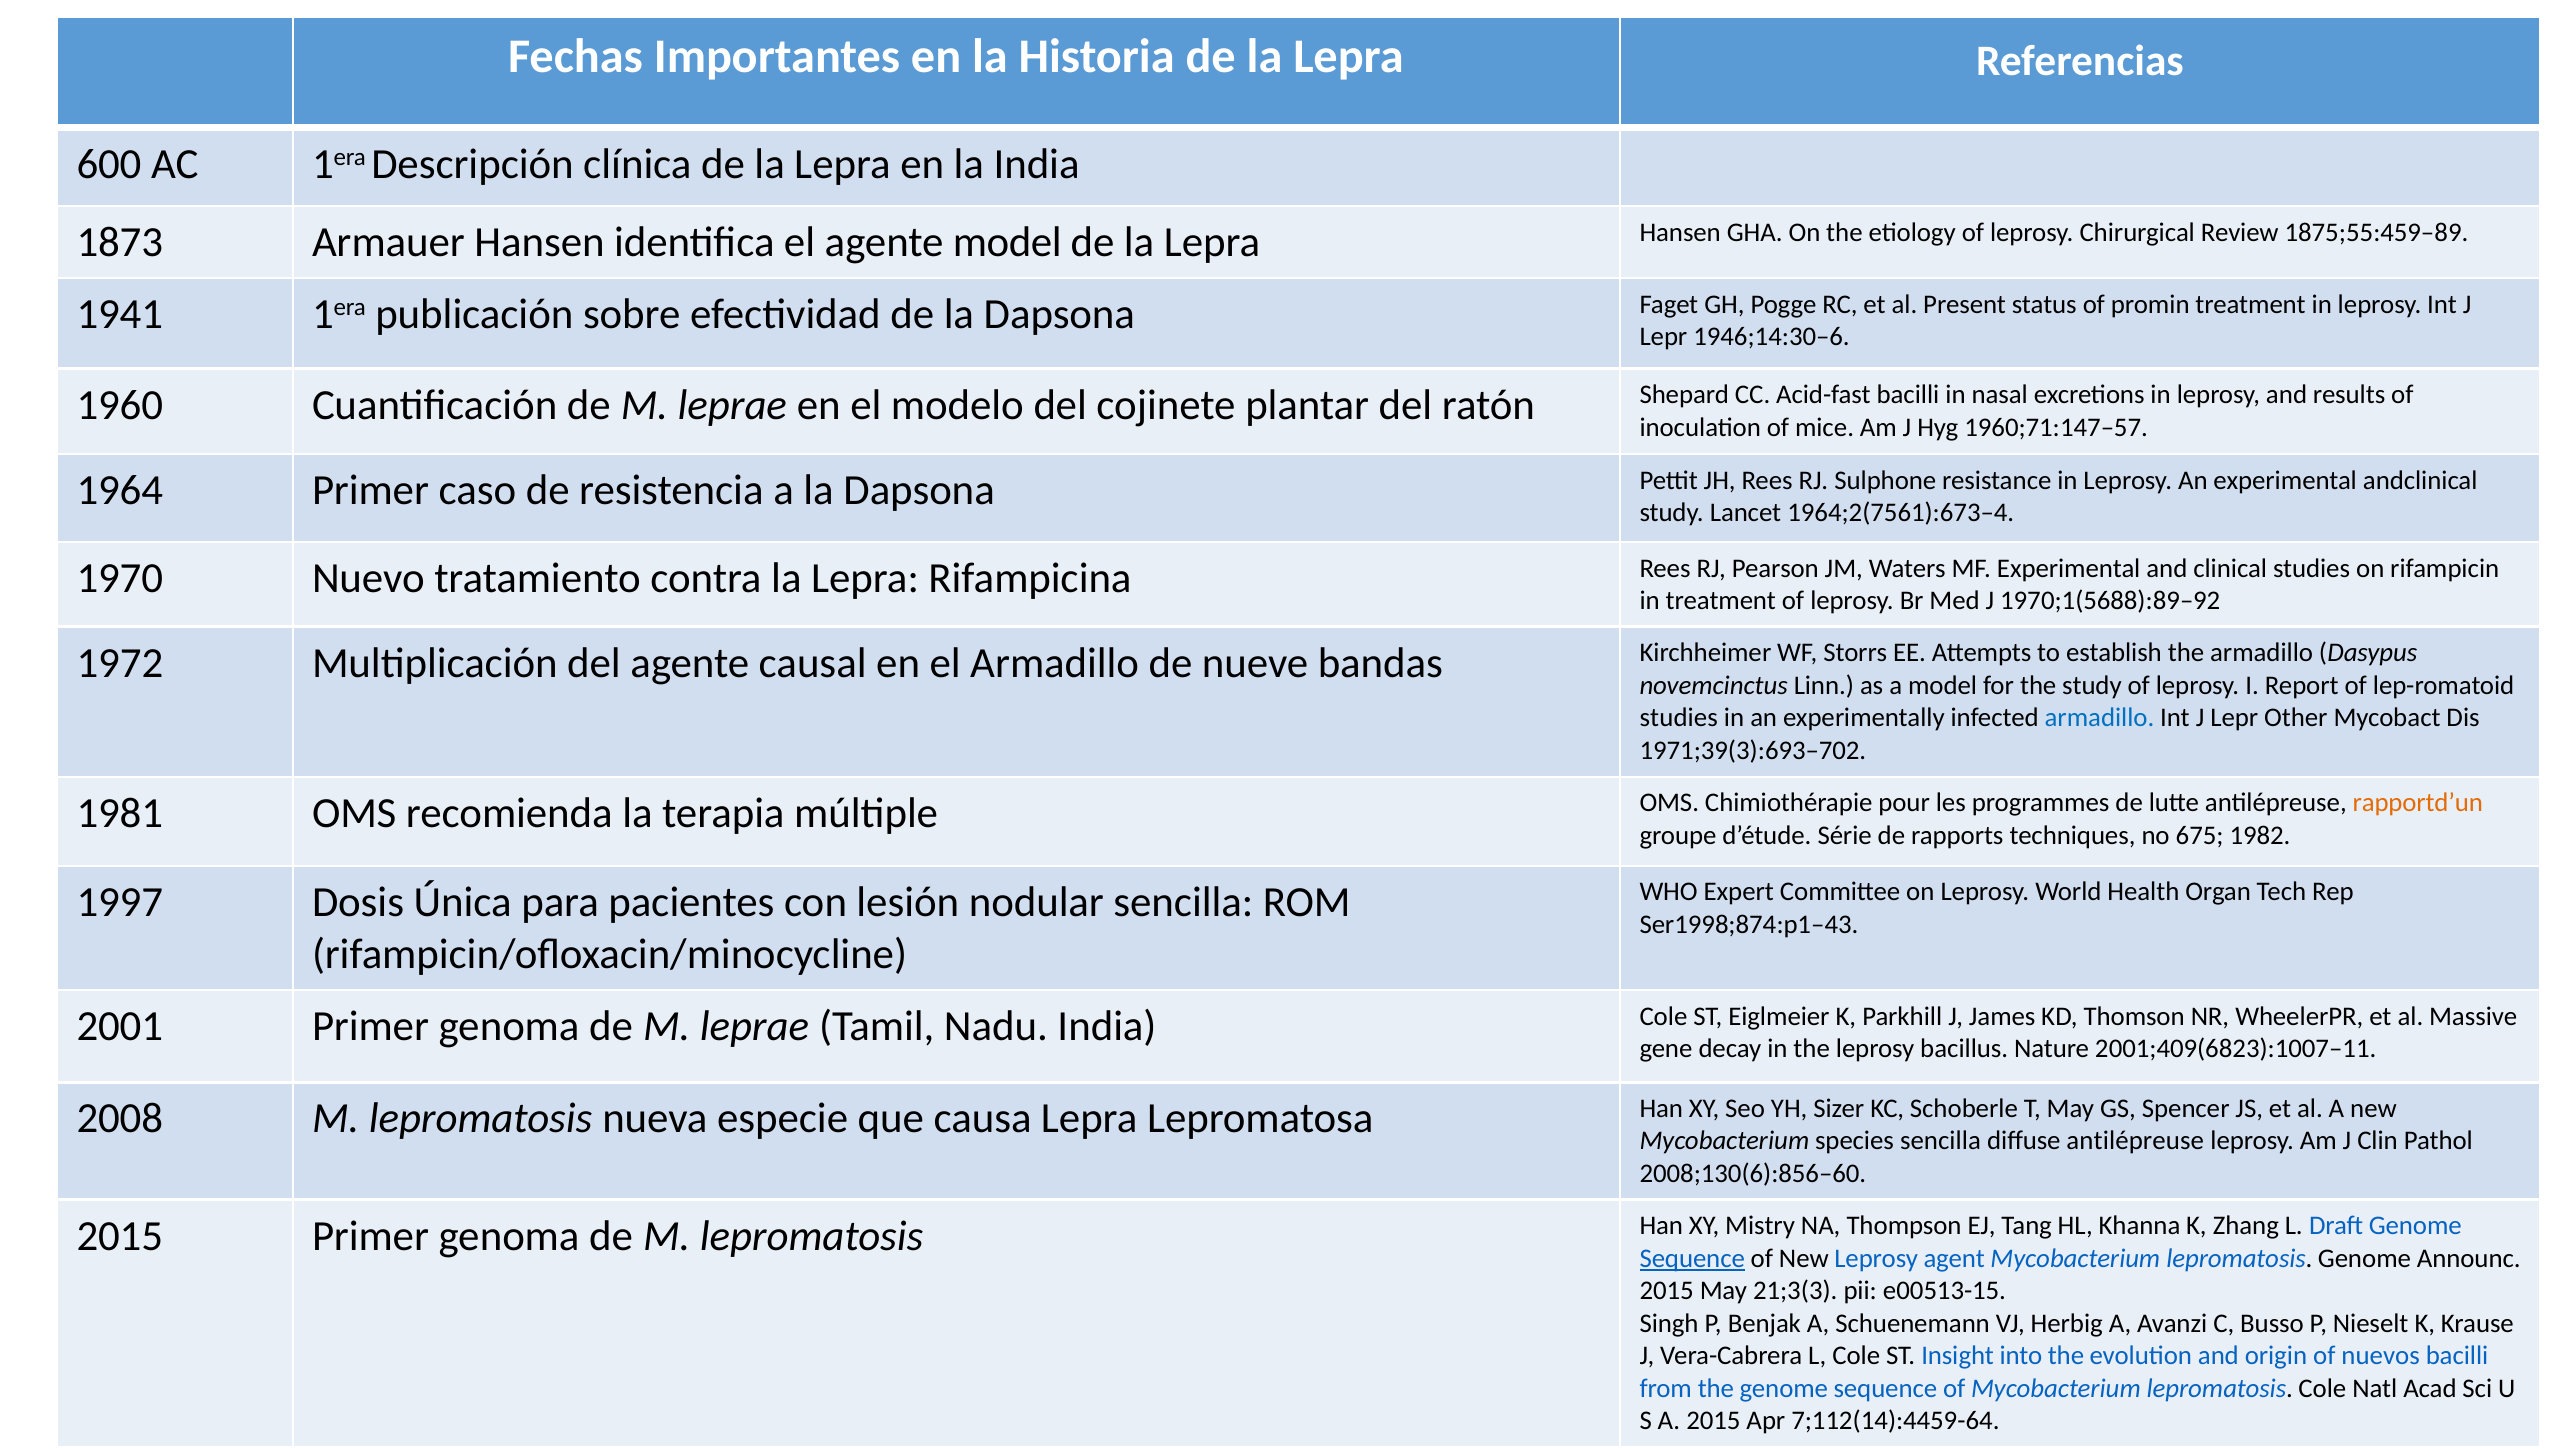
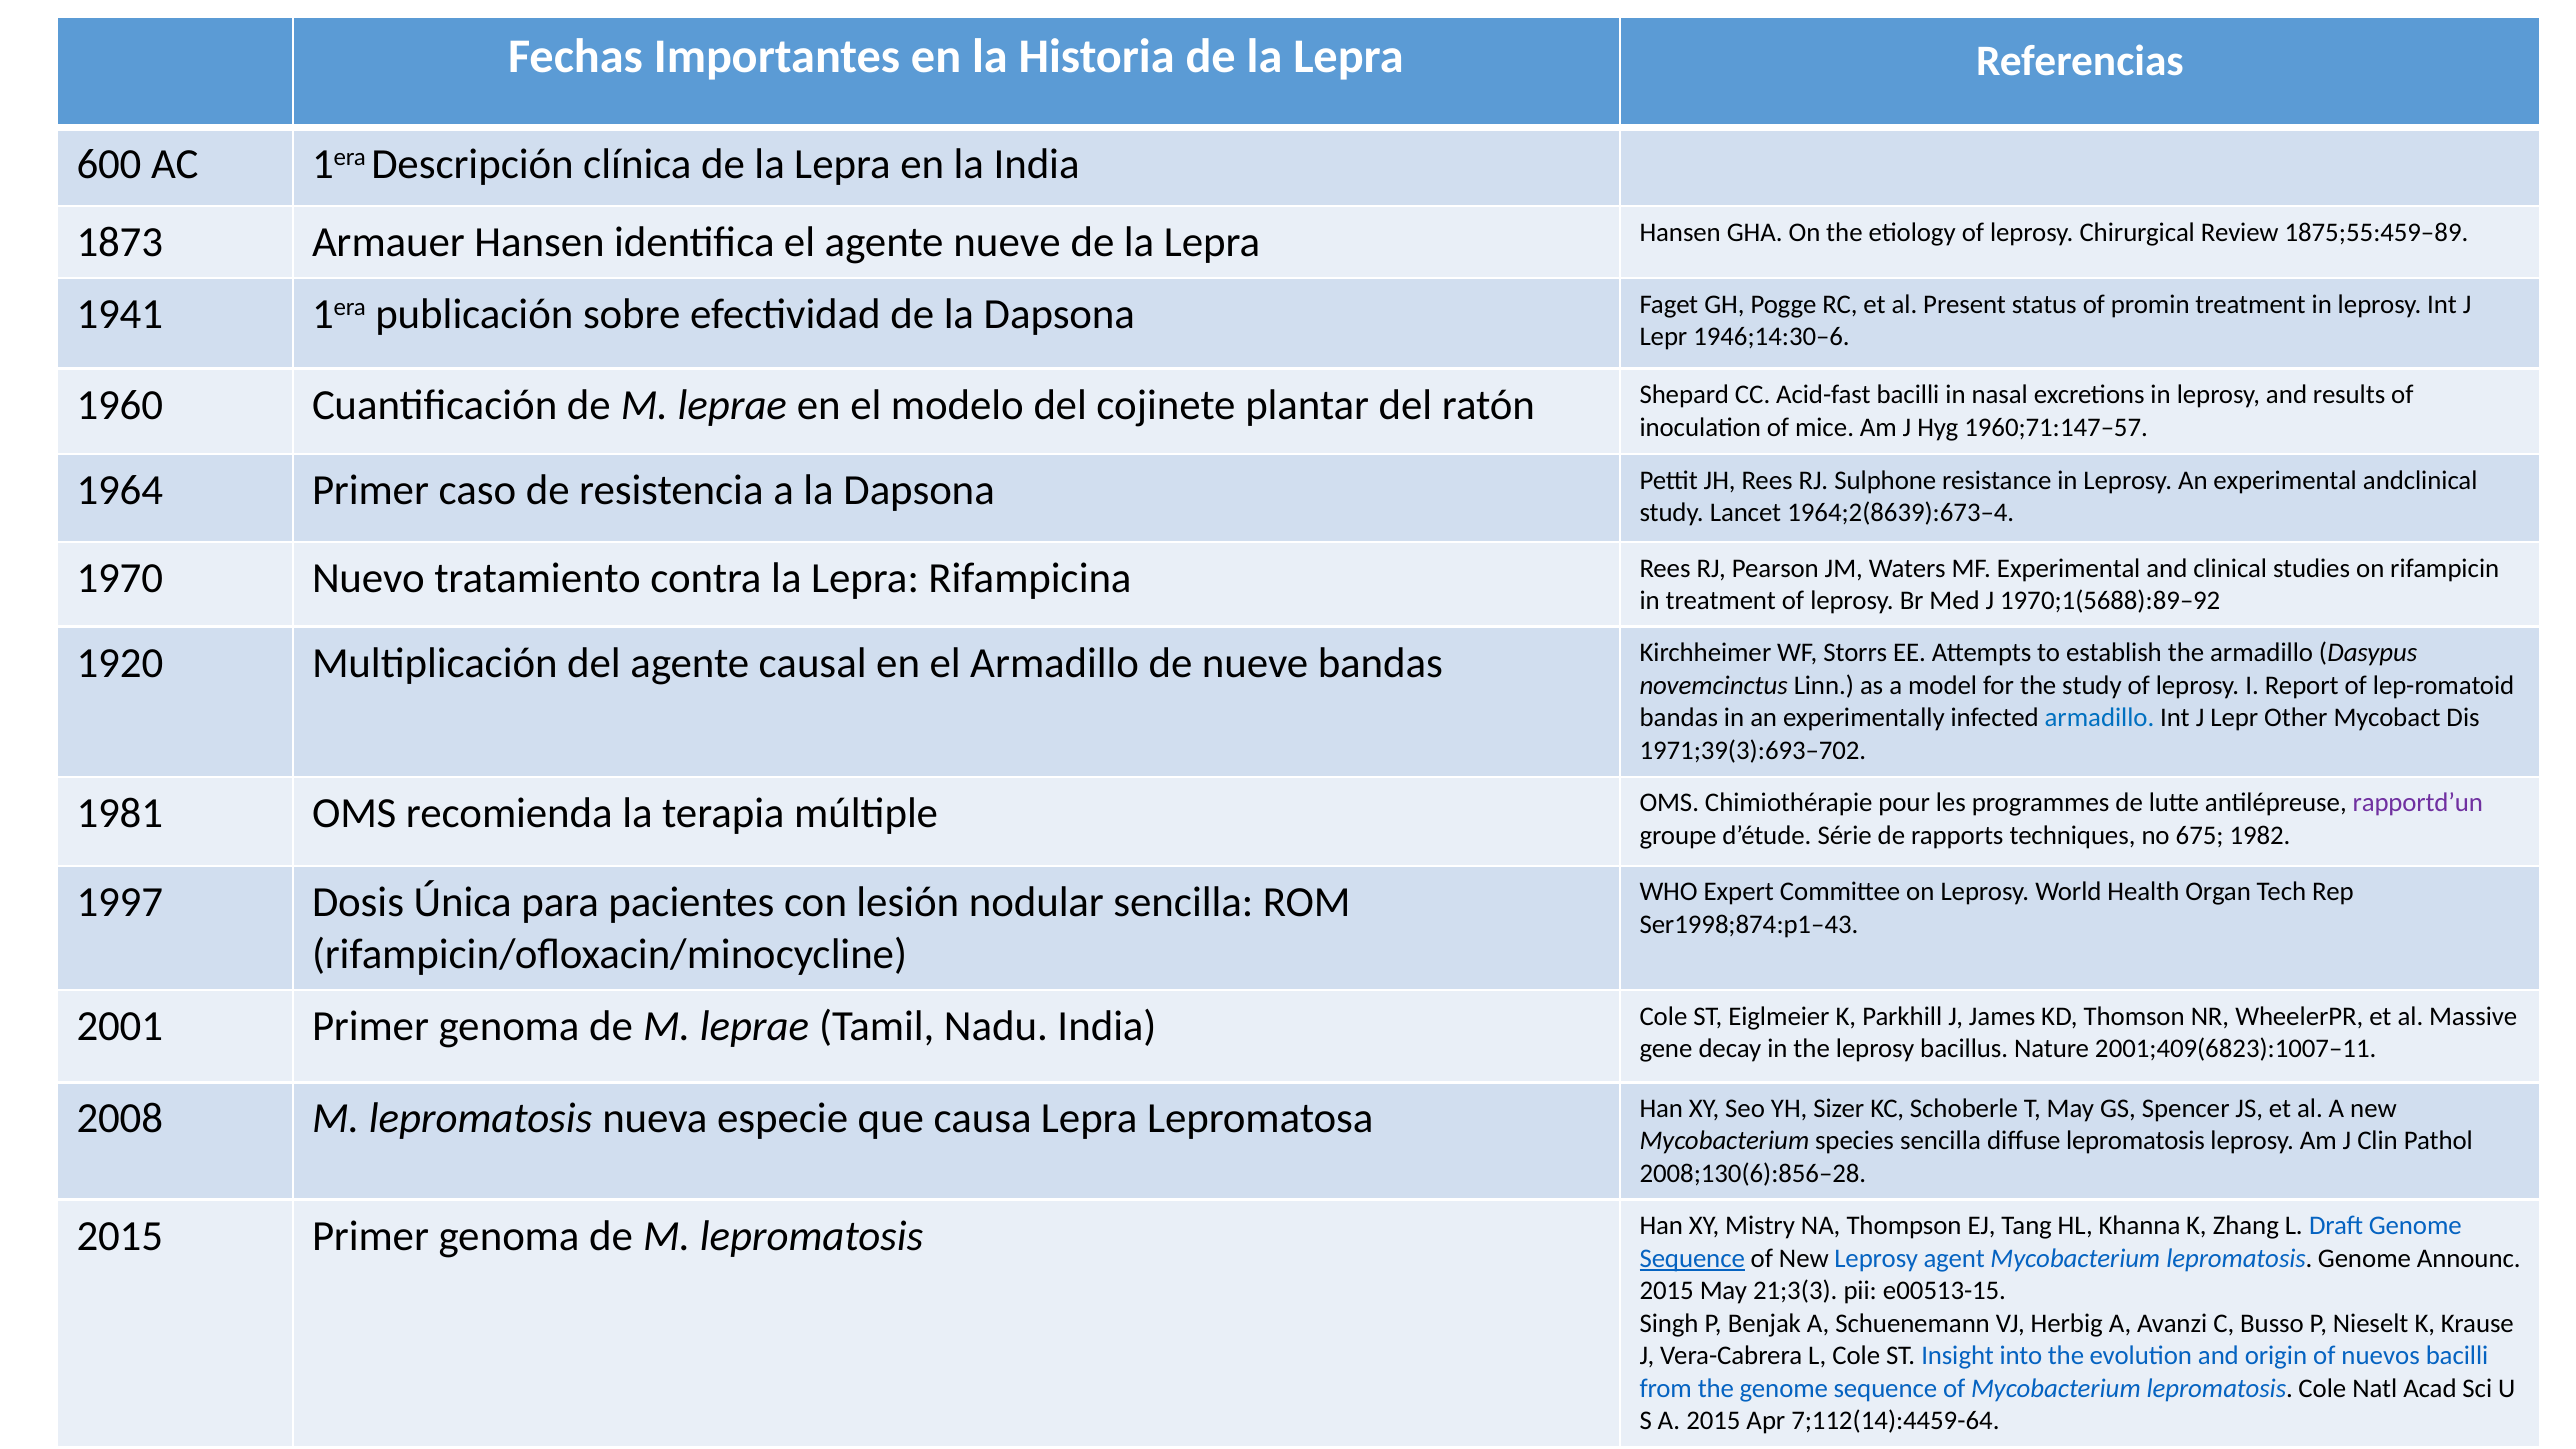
agente model: model -> nueve
1964;2(7561):673–4: 1964;2(7561):673–4 -> 1964;2(8639):673–4
1972: 1972 -> 1920
studies at (1679, 718): studies -> bandas
rapportd’un colour: orange -> purple
diffuse antilépreuse: antilépreuse -> lepromatosis
2008;130(6):856–60: 2008;130(6):856–60 -> 2008;130(6):856–28
